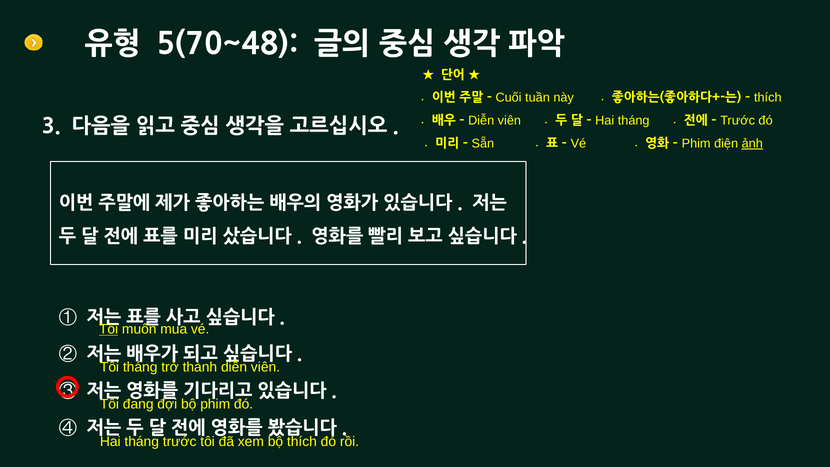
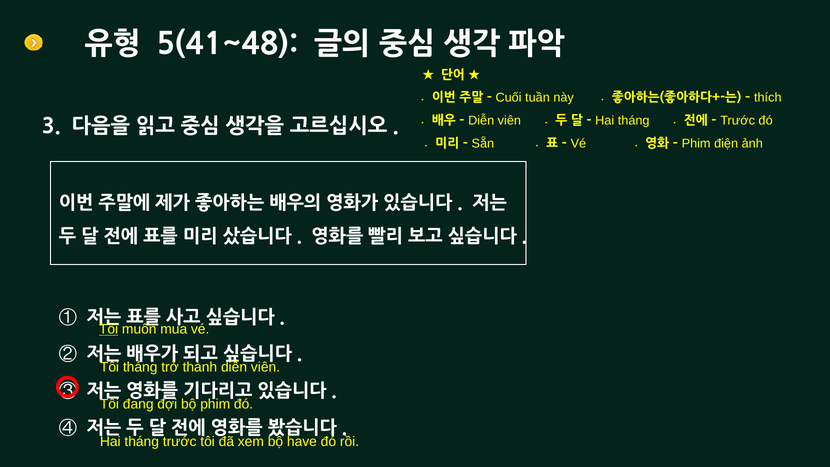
5(70~48: 5(70~48 -> 5(41~48
ảnh underline: present -> none
bộ thích: thích -> have
